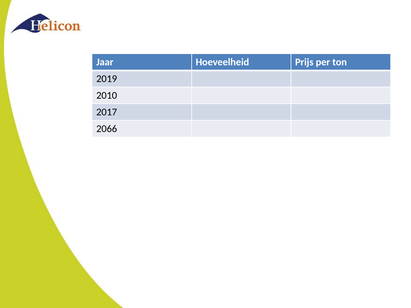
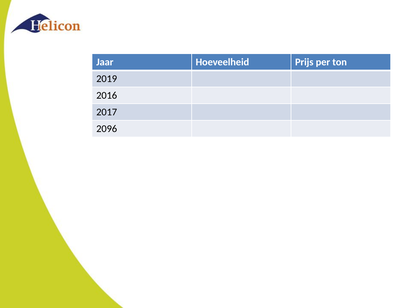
2010: 2010 -> 2016
2066: 2066 -> 2096
